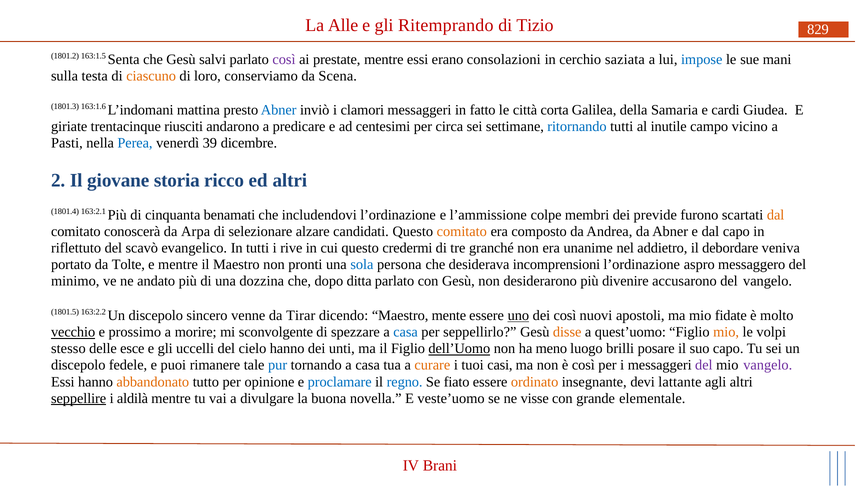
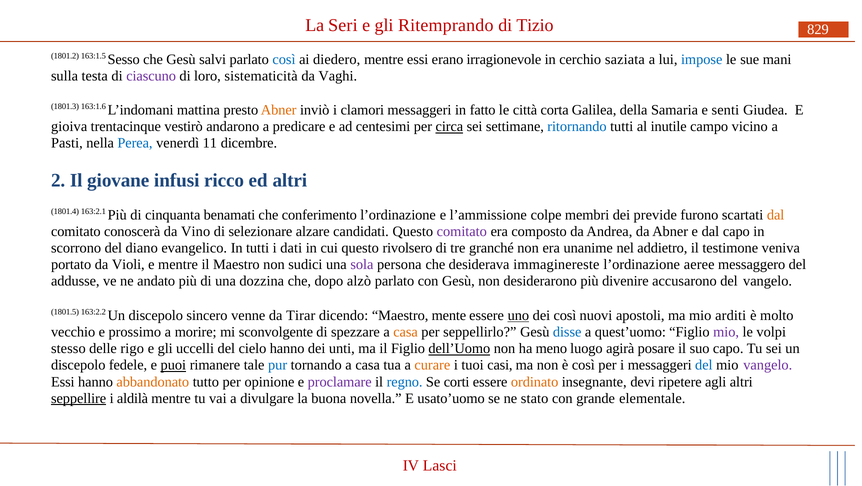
Alle: Alle -> Seri
Senta: Senta -> Sesso
così at (284, 60) colour: purple -> blue
prestate: prestate -> diedero
consolazioni: consolazioni -> irragionevole
ciascuno colour: orange -> purple
conserviamo: conserviamo -> sistematicità
Scena: Scena -> Vaghi
Abner at (279, 110) colour: blue -> orange
cardi: cardi -> senti
giriate: giriate -> gioiva
riusciti: riusciti -> vestirò
circa underline: none -> present
39: 39 -> 11
storia: storia -> infusi
includendovi: includendovi -> conferimento
Arpa: Arpa -> Vino
comitato at (462, 231) colour: orange -> purple
riflettuto: riflettuto -> scorrono
scavò: scavò -> diano
rive: rive -> dati
credermi: credermi -> rivolsero
debordare: debordare -> testimone
Tolte: Tolte -> Violi
pronti: pronti -> sudici
sola colour: blue -> purple
incomprensioni: incomprensioni -> immaginereste
aspro: aspro -> aeree
minimo: minimo -> addusse
ditta: ditta -> alzò
fidate: fidate -> arditi
vecchio underline: present -> none
casa at (406, 332) colour: blue -> orange
disse colour: orange -> blue
mio at (726, 332) colour: orange -> purple
esce: esce -> rigo
brilli: brilli -> agirà
puoi underline: none -> present
del at (704, 365) colour: purple -> blue
proclamare colour: blue -> purple
fiato: fiato -> corti
lattante: lattante -> ripetere
veste’uomo: veste’uomo -> usato’uomo
visse: visse -> stato
Brani: Brani -> Lasci
